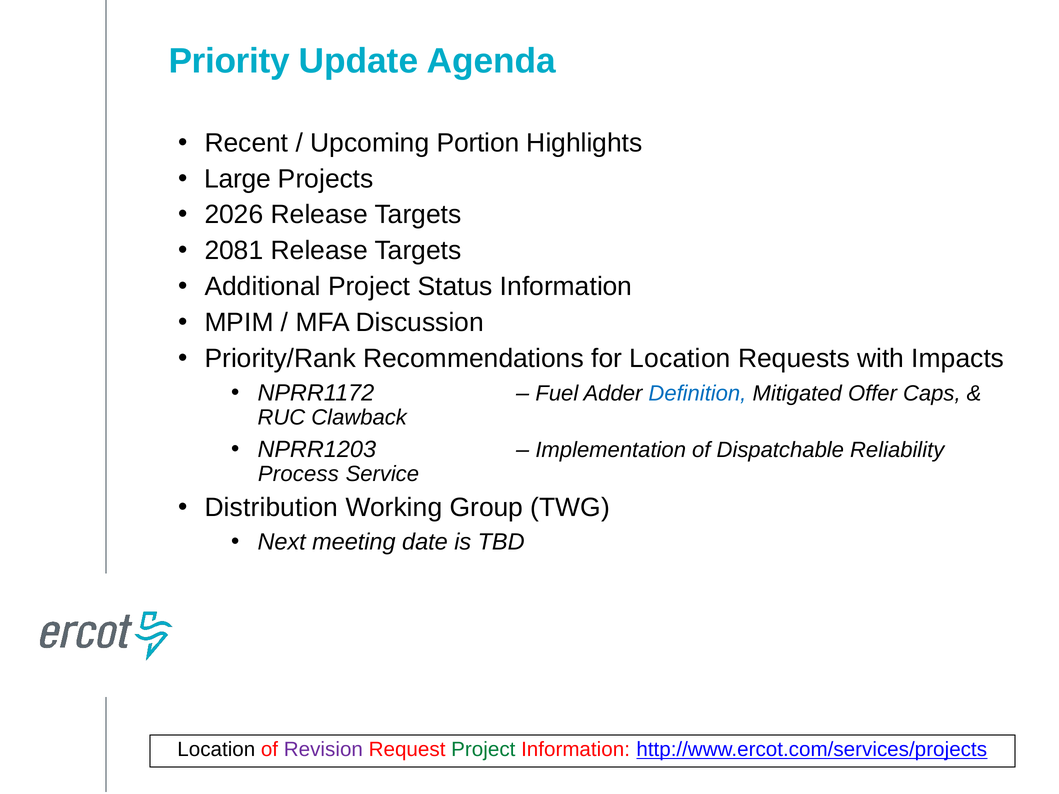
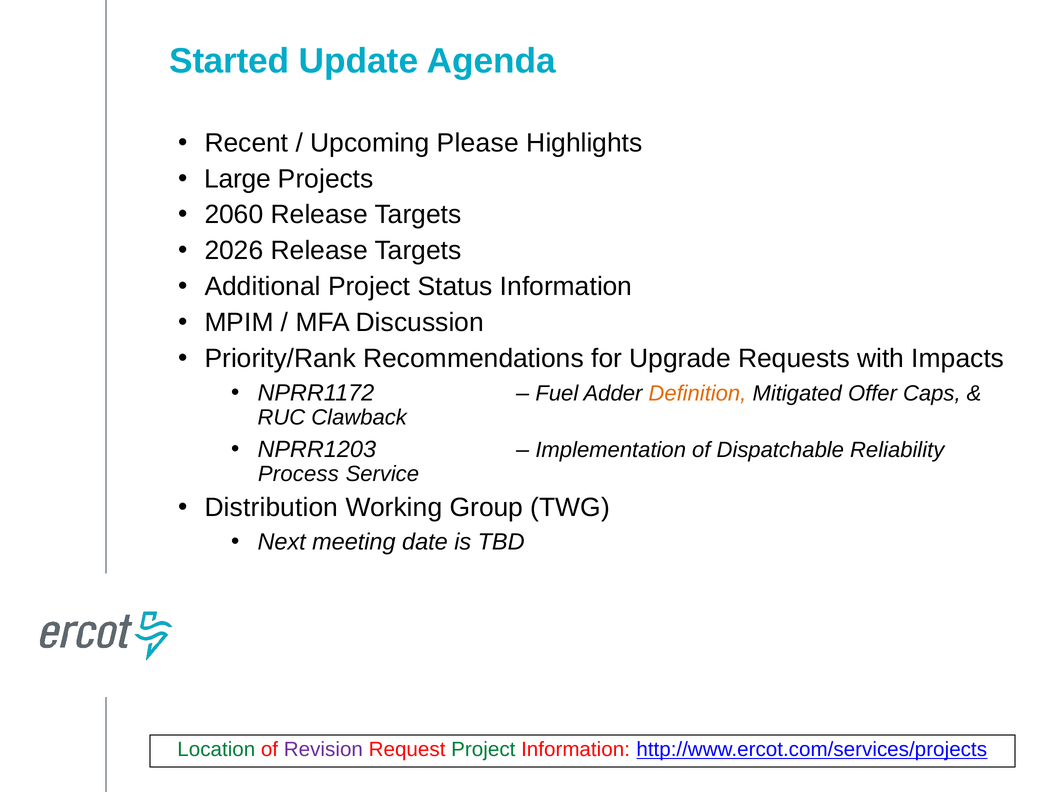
Priority: Priority -> Started
Portion: Portion -> Please
2026: 2026 -> 2060
2081: 2081 -> 2026
for Location: Location -> Upgrade
Definition colour: blue -> orange
Location at (216, 750) colour: black -> green
